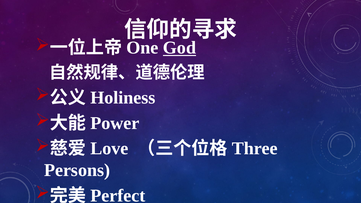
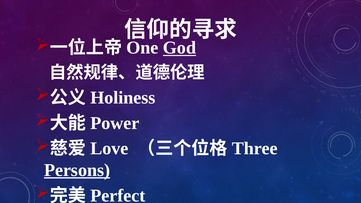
Persons underline: none -> present
